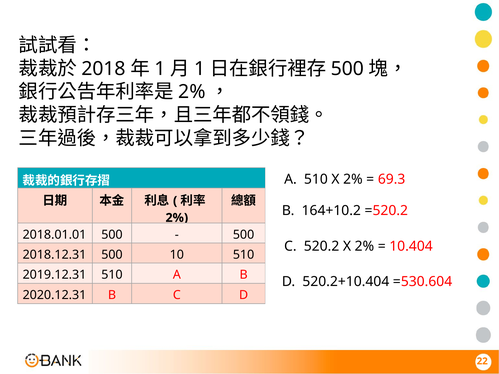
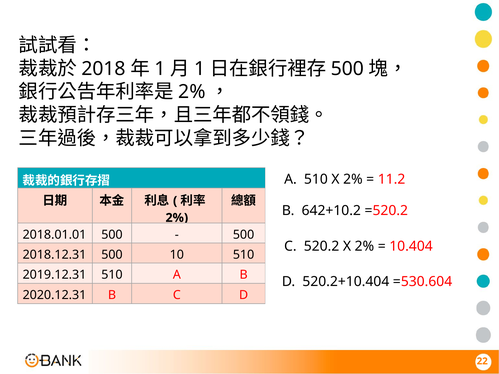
69.3: 69.3 -> 11.2
164+10.2: 164+10.2 -> 642+10.2
